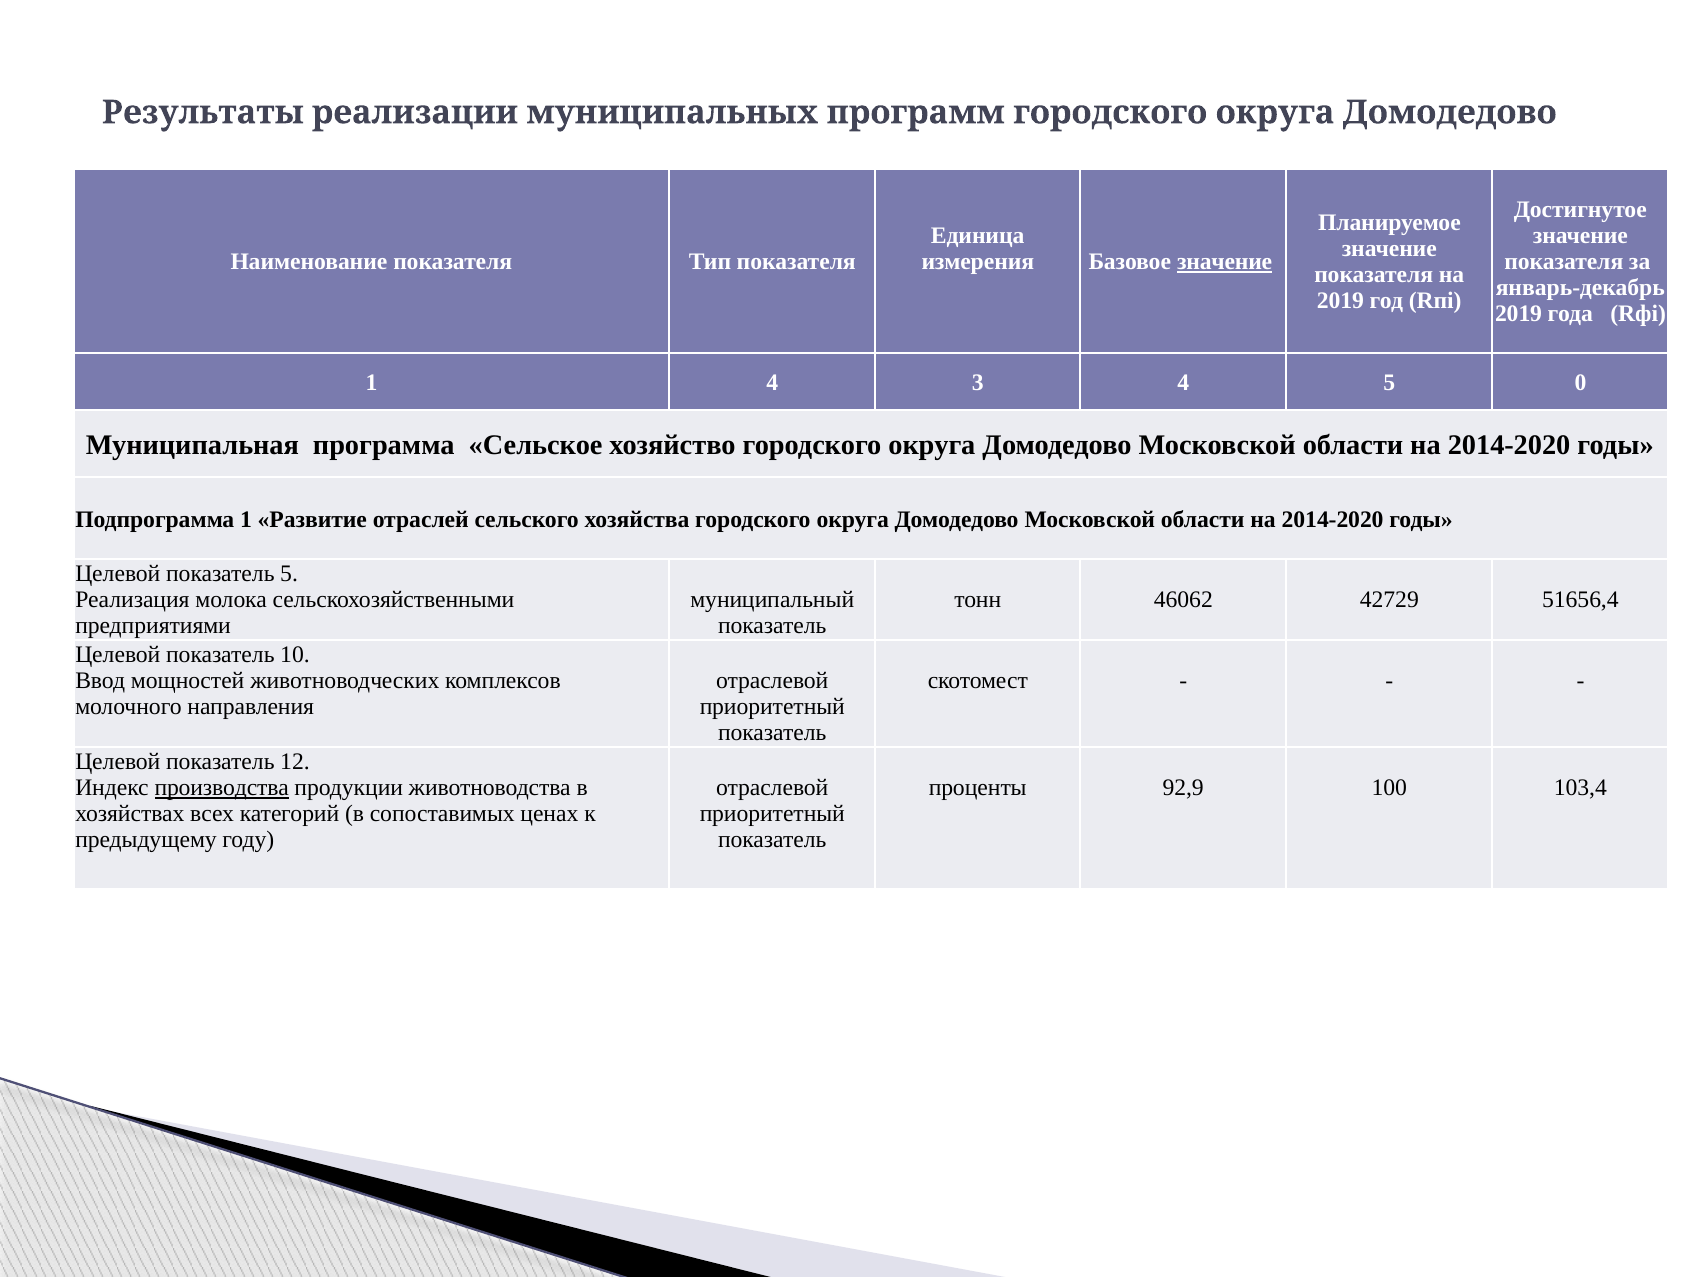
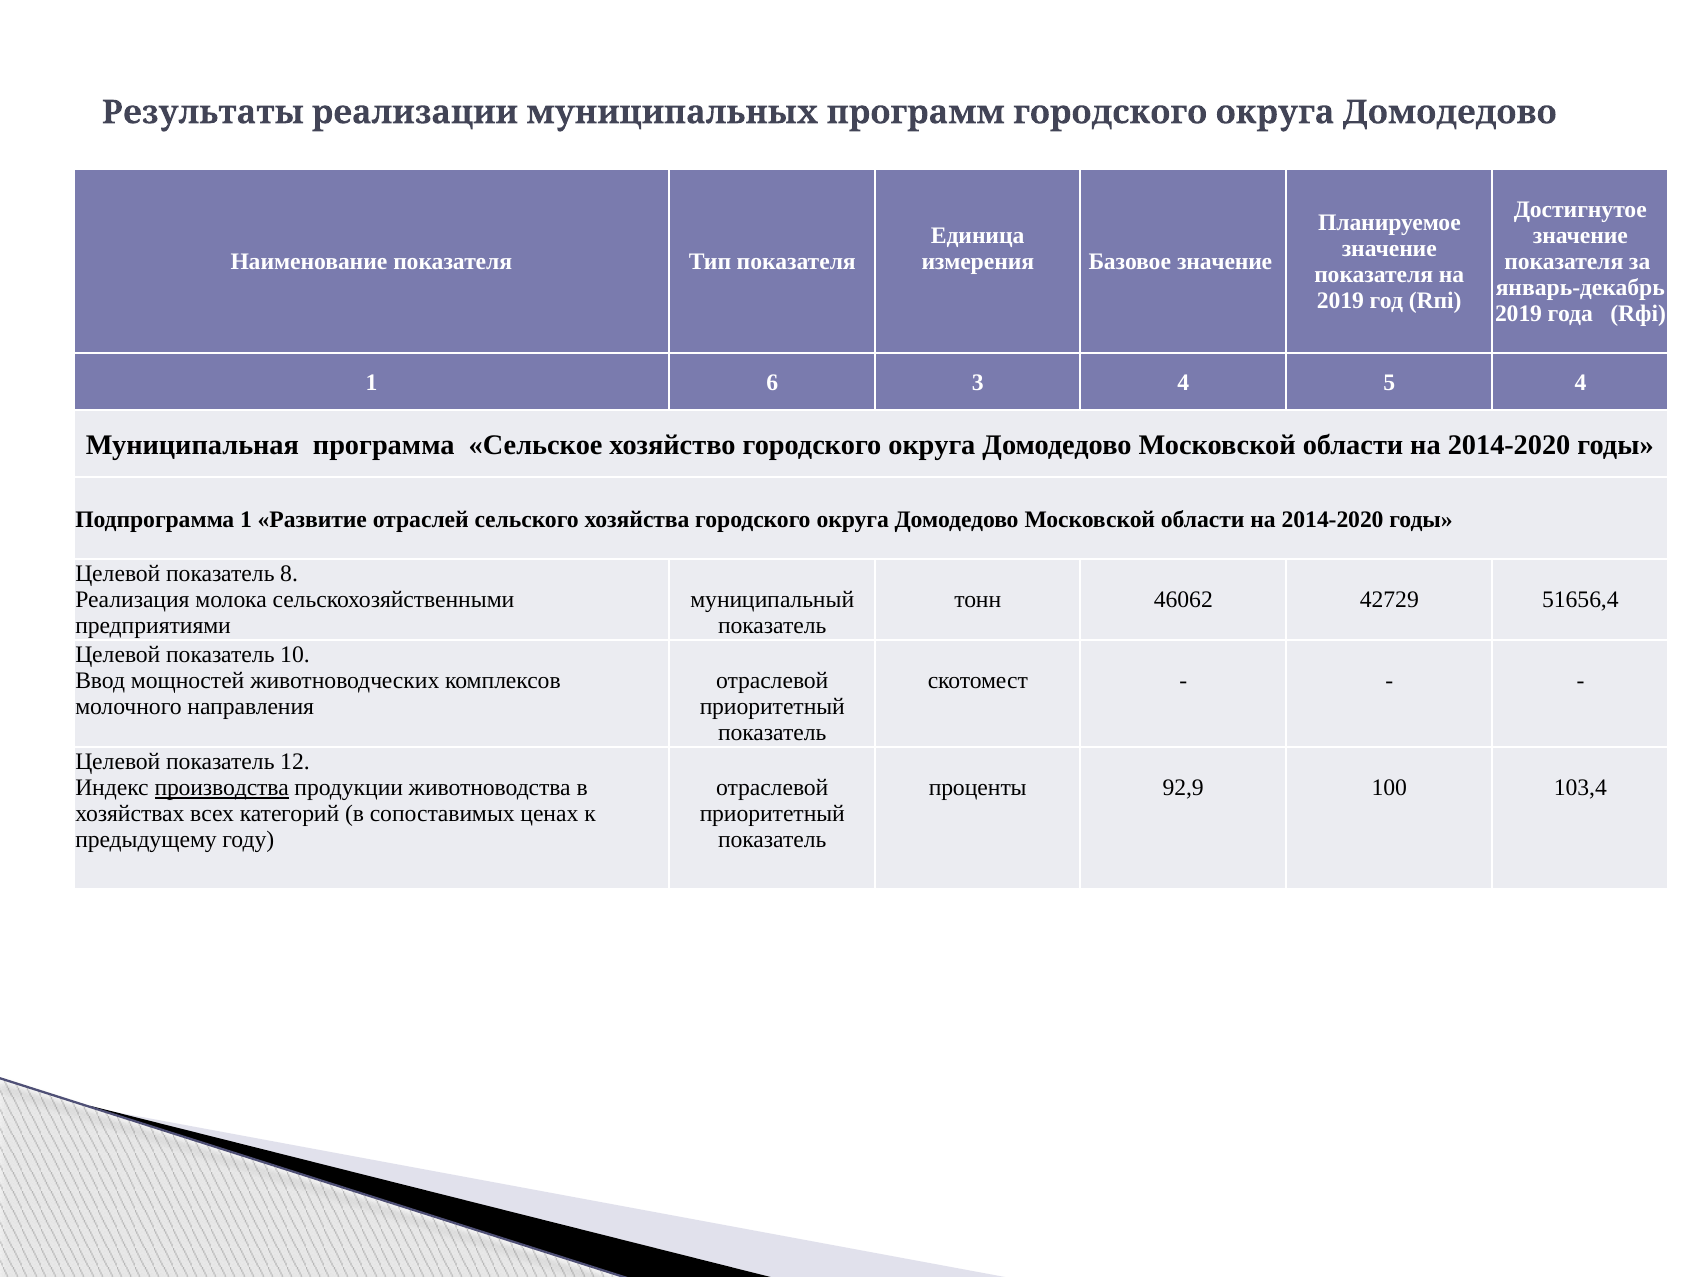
значение at (1225, 262) underline: present -> none
1 4: 4 -> 6
5 0: 0 -> 4
показатель 5: 5 -> 8
